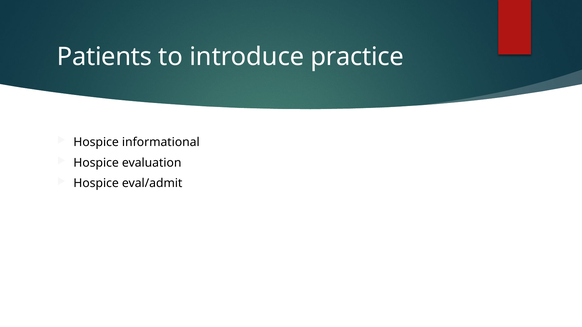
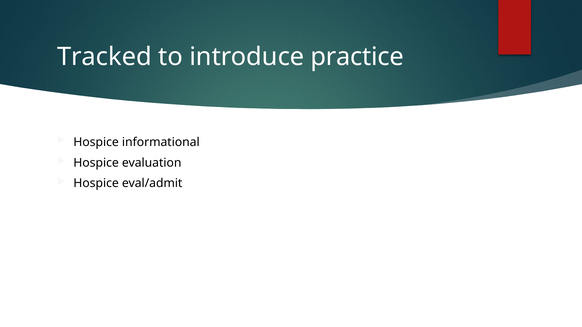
Patients: Patients -> Tracked
